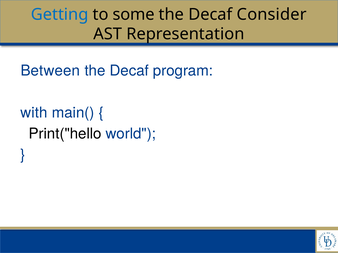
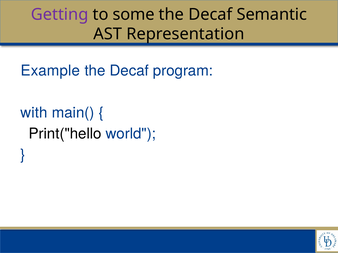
Getting colour: blue -> purple
Consider: Consider -> Semantic
Between: Between -> Example
